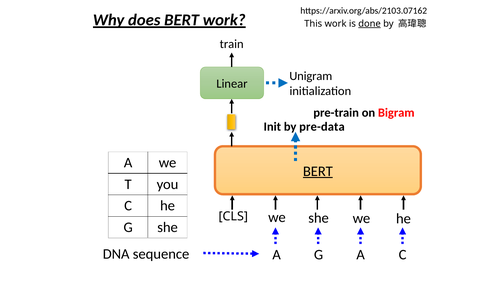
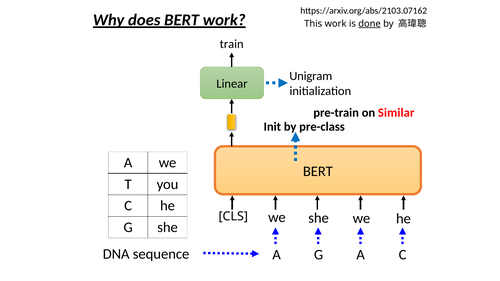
Bigram: Bigram -> Similar
pre-data: pre-data -> pre-class
BERT at (318, 171) underline: present -> none
